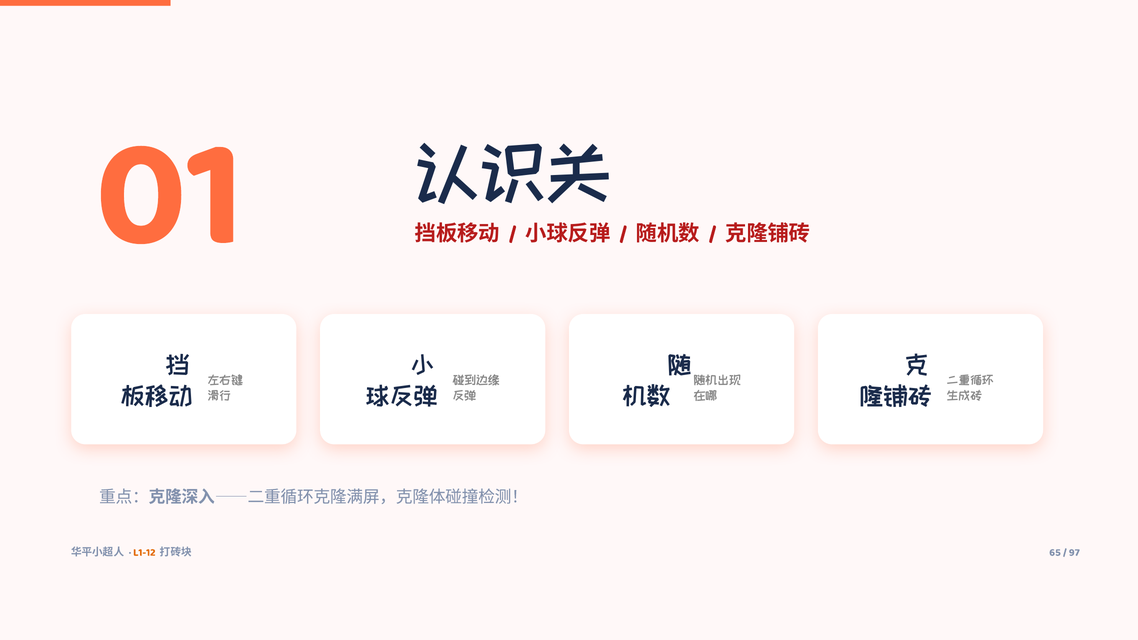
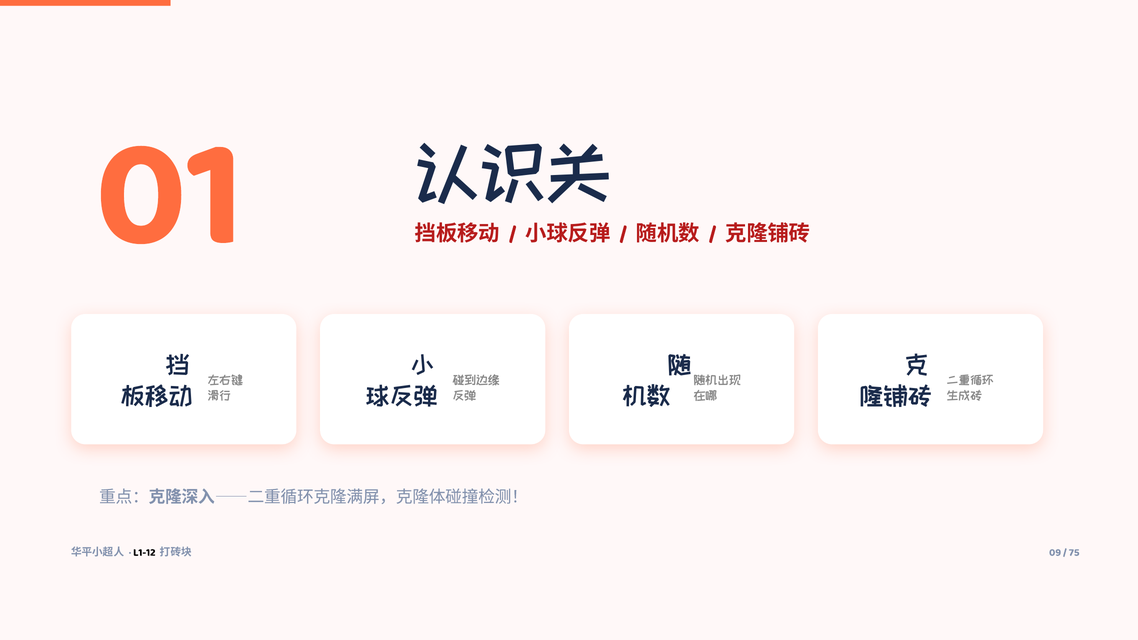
L1-12 colour: orange -> black
65: 65 -> 09
97: 97 -> 75
